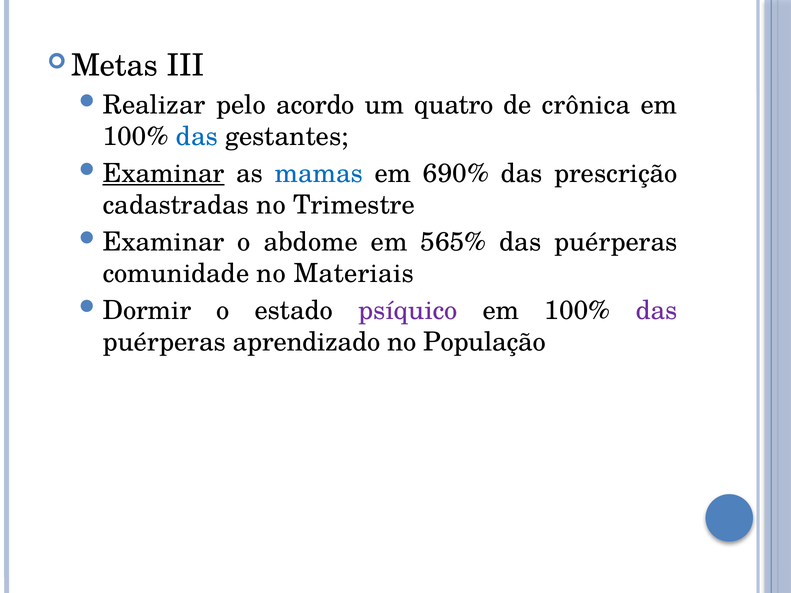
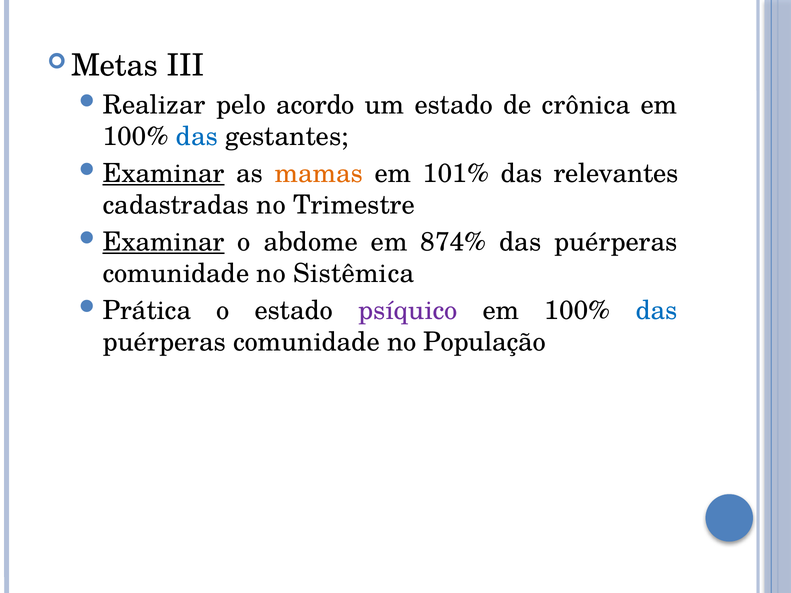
um quatro: quatro -> estado
mamas colour: blue -> orange
690%: 690% -> 101%
prescrição: prescrição -> relevantes
Examinar at (164, 242) underline: none -> present
565%: 565% -> 874%
Materiais: Materiais -> Sistêmica
Dormir: Dormir -> Prática
das at (657, 311) colour: purple -> blue
aprendizado at (307, 342): aprendizado -> comunidade
